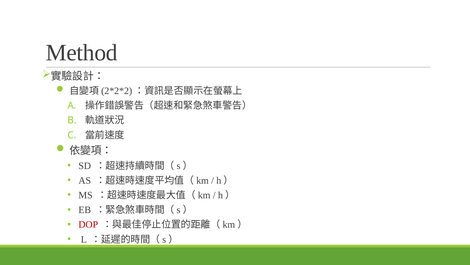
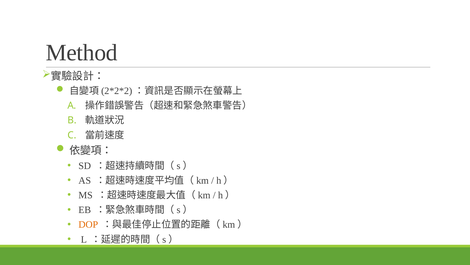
DOP colour: red -> orange
